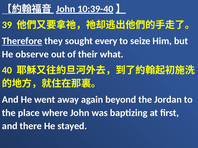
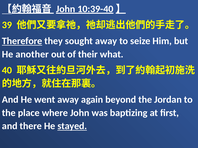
sought every: every -> away
observe: observe -> another
stayed underline: none -> present
